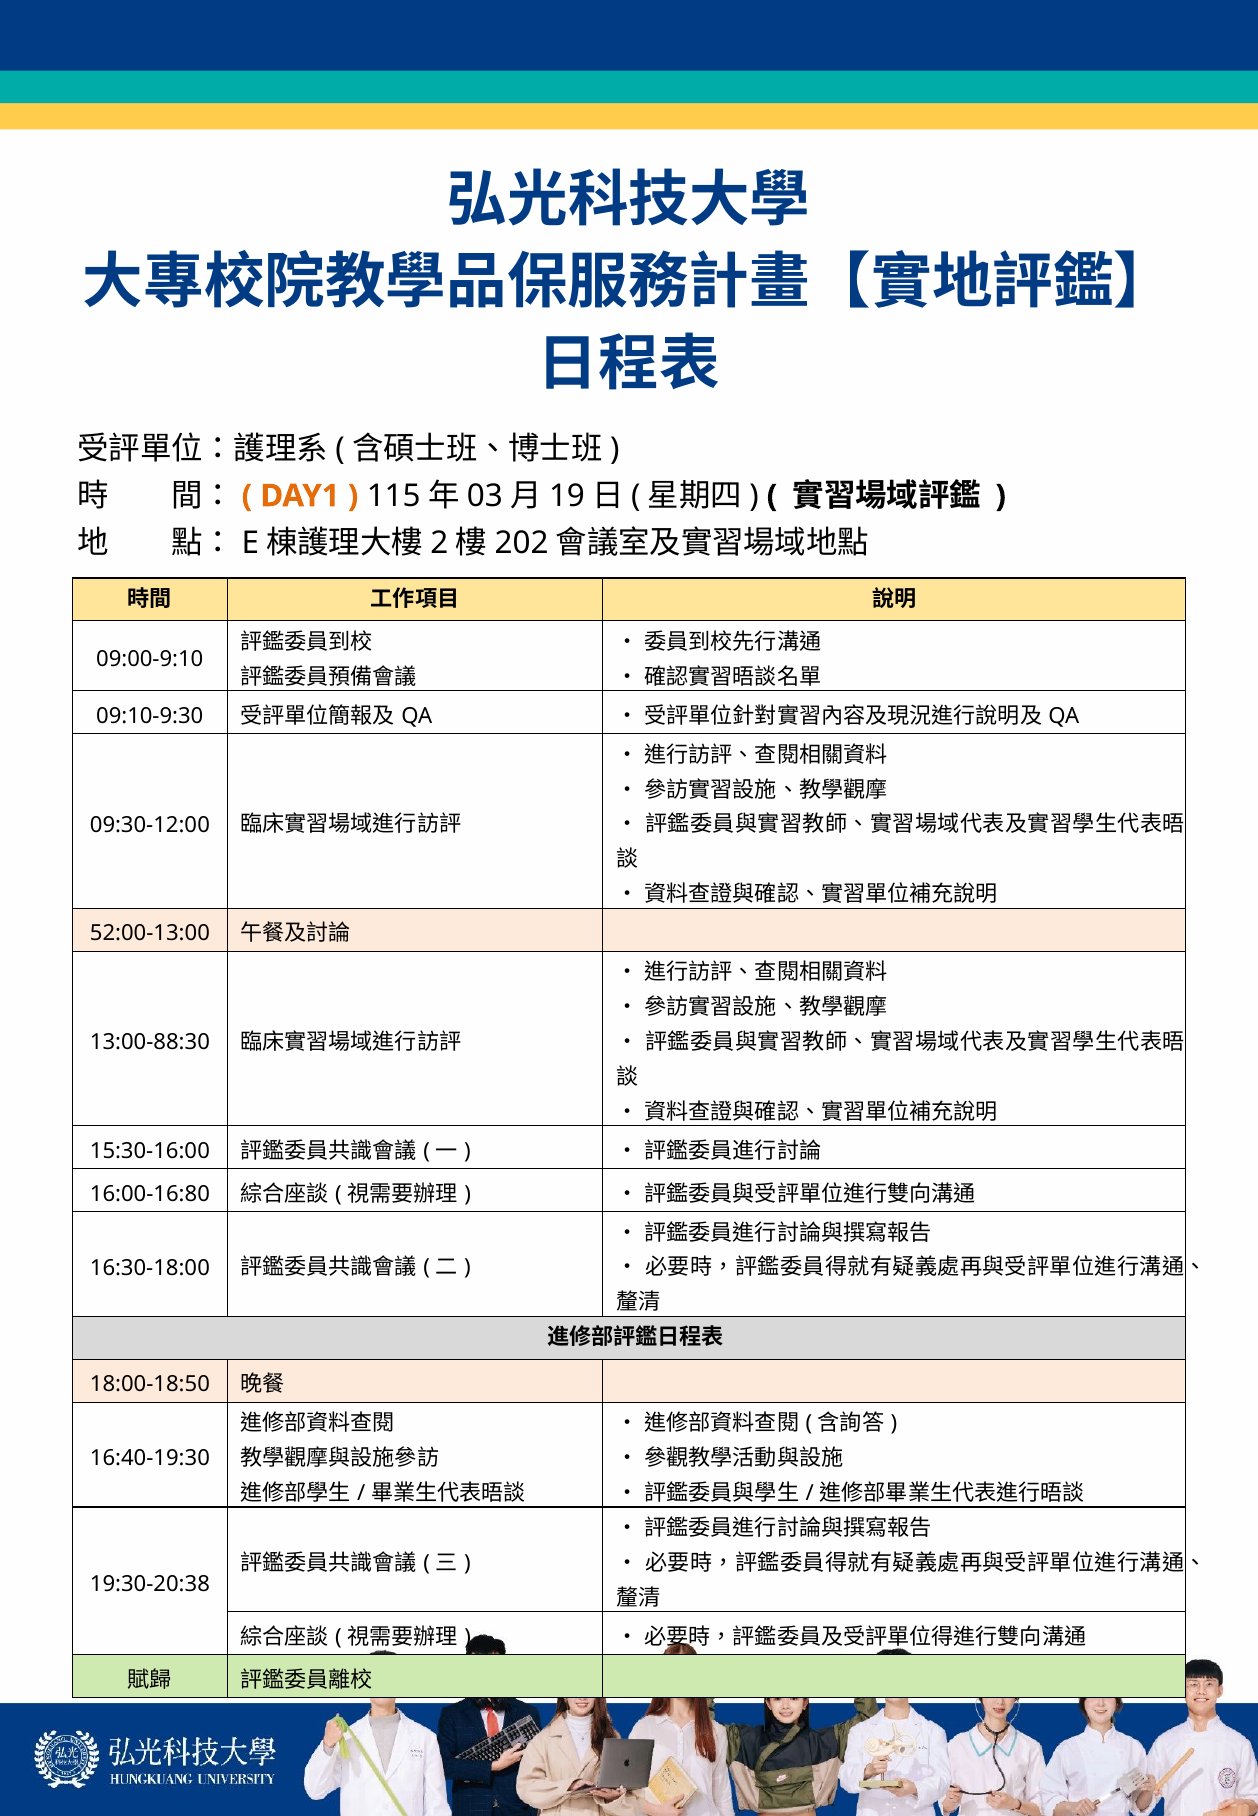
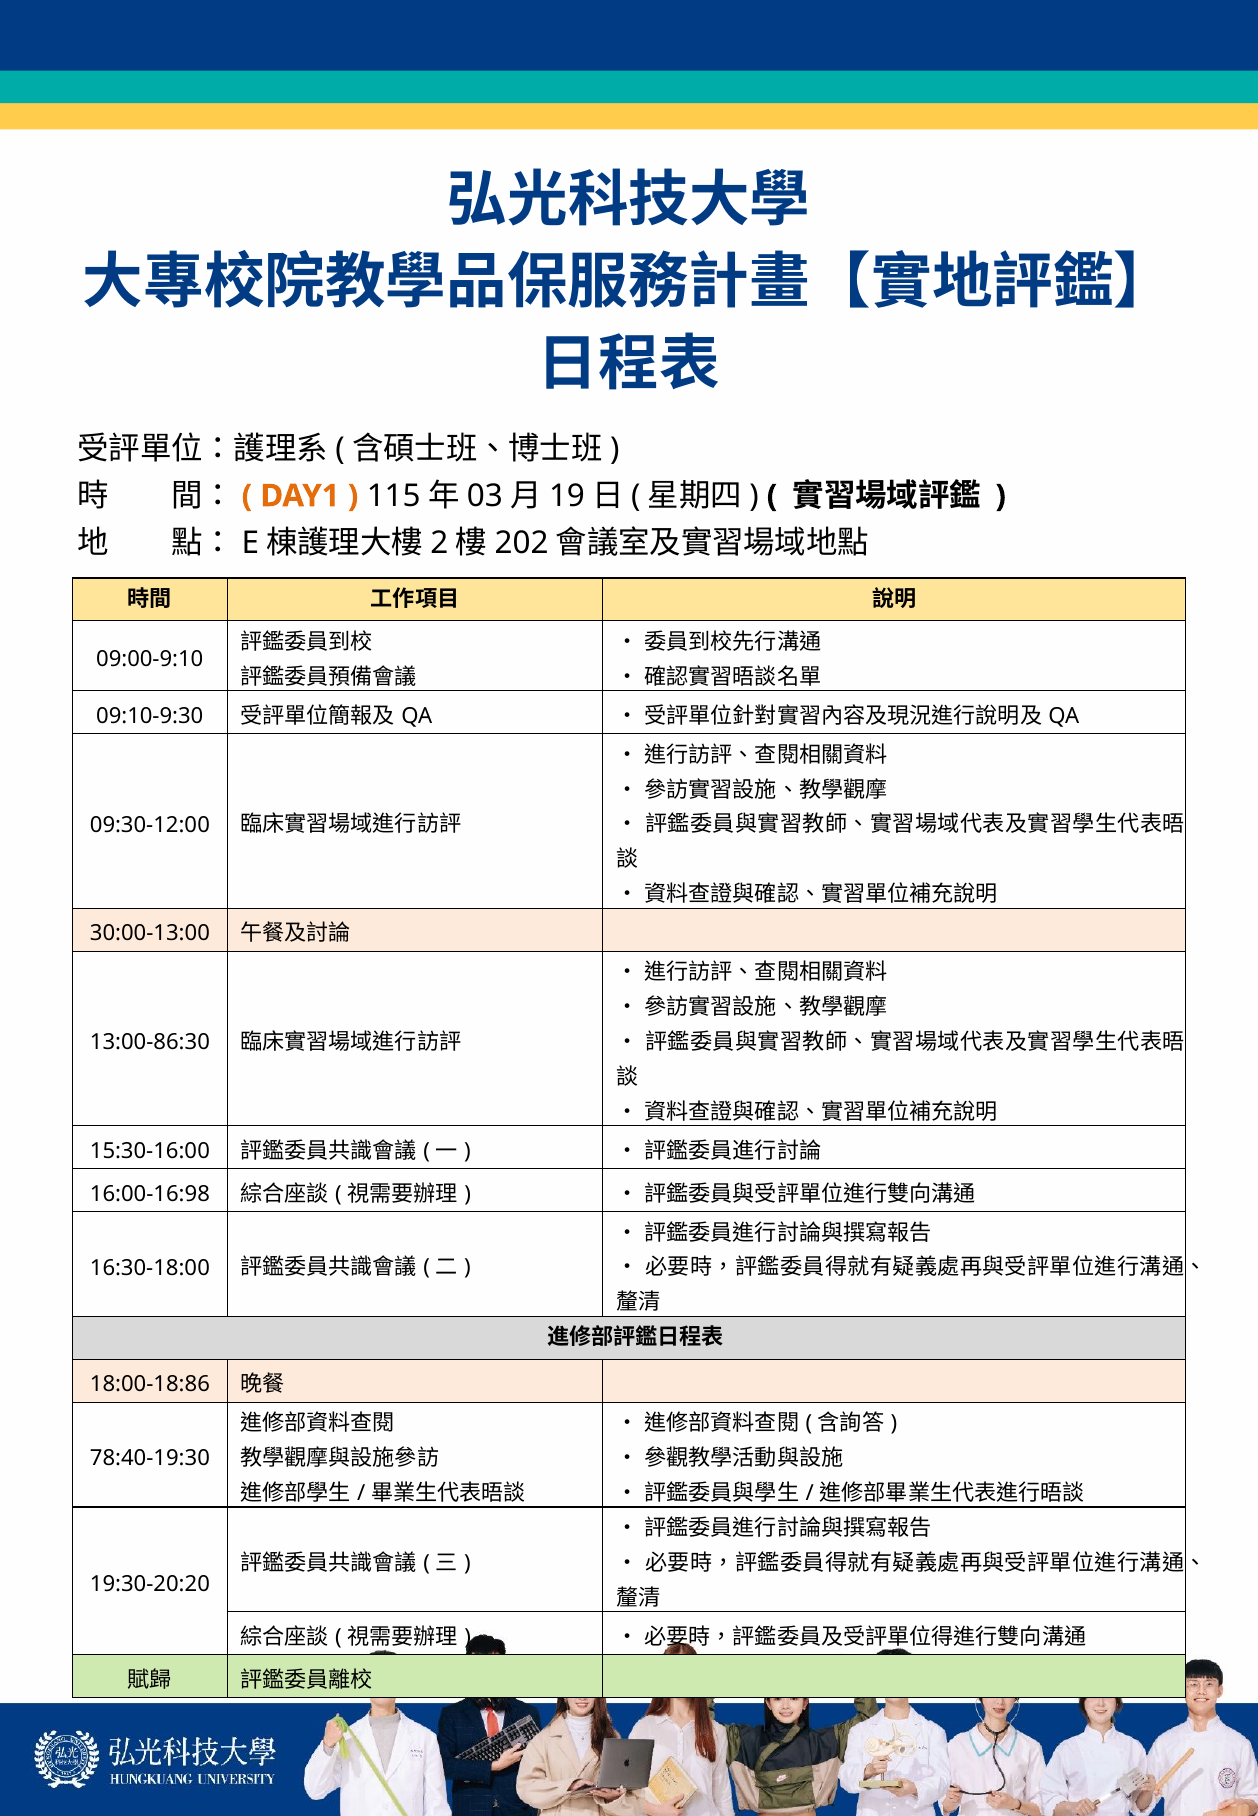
52:00-13:00: 52:00-13:00 -> 30:00-13:00
13:00-88:30: 13:00-88:30 -> 13:00-86:30
16:00-16:80: 16:00-16:80 -> 16:00-16:98
18:00-18:50: 18:00-18:50 -> 18:00-18:86
16:40-19:30: 16:40-19:30 -> 78:40-19:30
19:30-20:38: 19:30-20:38 -> 19:30-20:20
